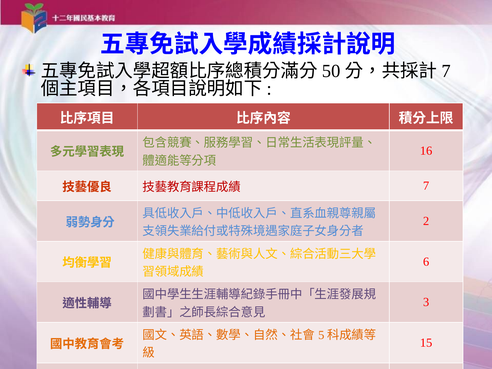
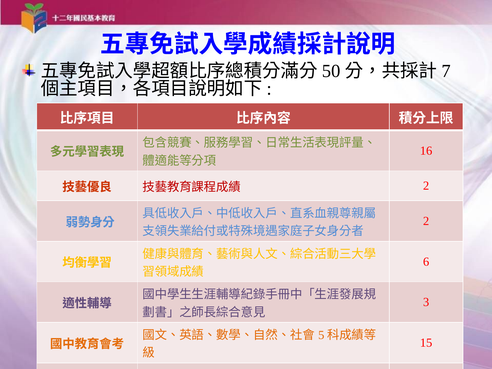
7 at (426, 186): 7 -> 2
